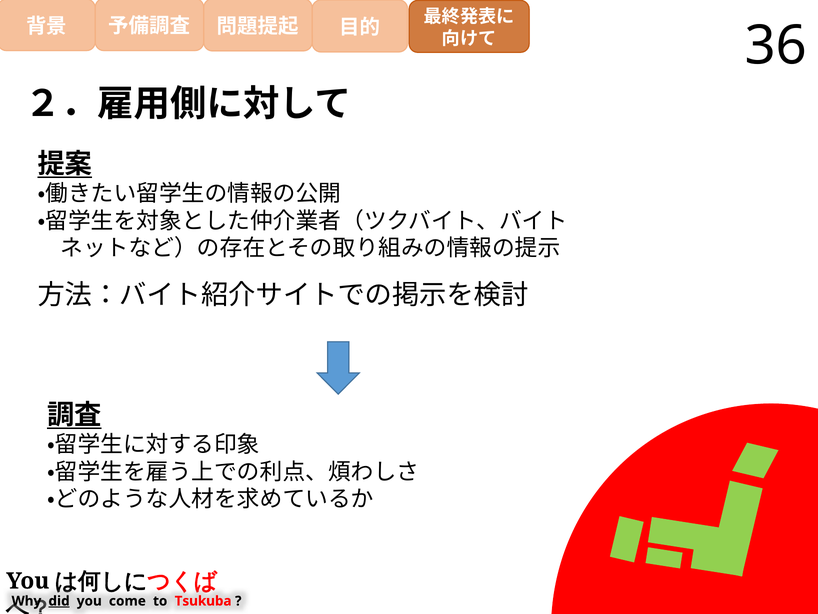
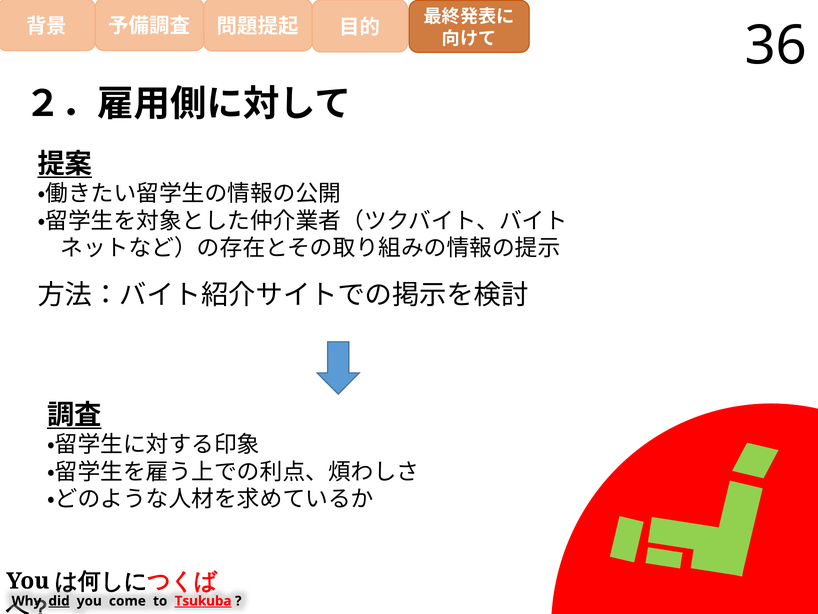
Tsukuba underline: none -> present
